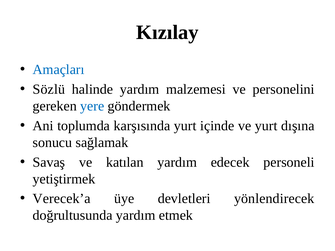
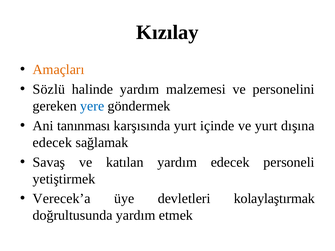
Amaçları colour: blue -> orange
toplumda: toplumda -> tanınması
sonucu at (52, 143): sonucu -> edecek
yönlendirecek: yönlendirecek -> kolaylaştırmak
